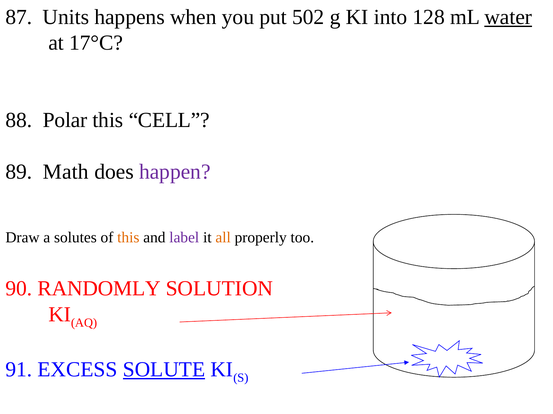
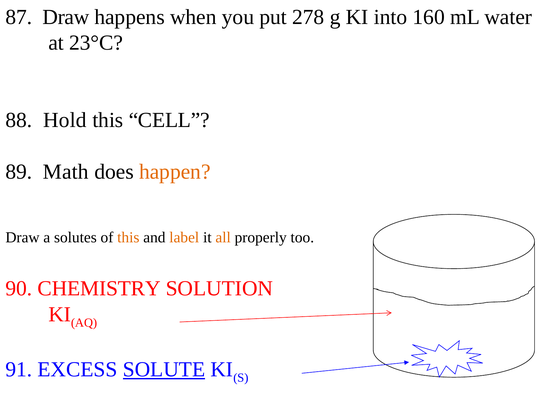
87 Units: Units -> Draw
502: 502 -> 278
128: 128 -> 160
water underline: present -> none
17°C: 17°C -> 23°C
Polar: Polar -> Hold
happen colour: purple -> orange
label colour: purple -> orange
RANDOMLY: RANDOMLY -> CHEMISTRY
